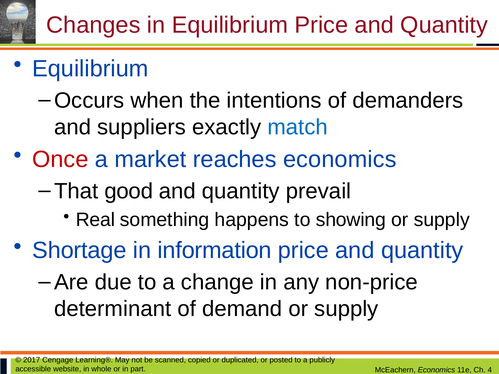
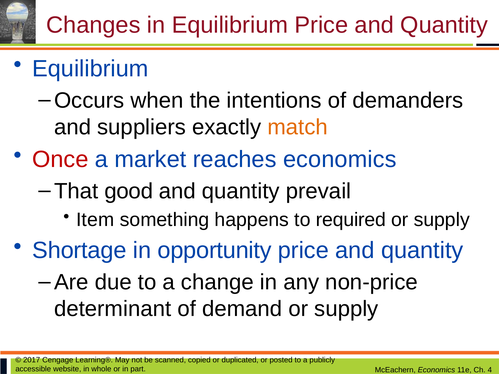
match colour: blue -> orange
Real: Real -> Item
showing: showing -> required
information: information -> opportunity
